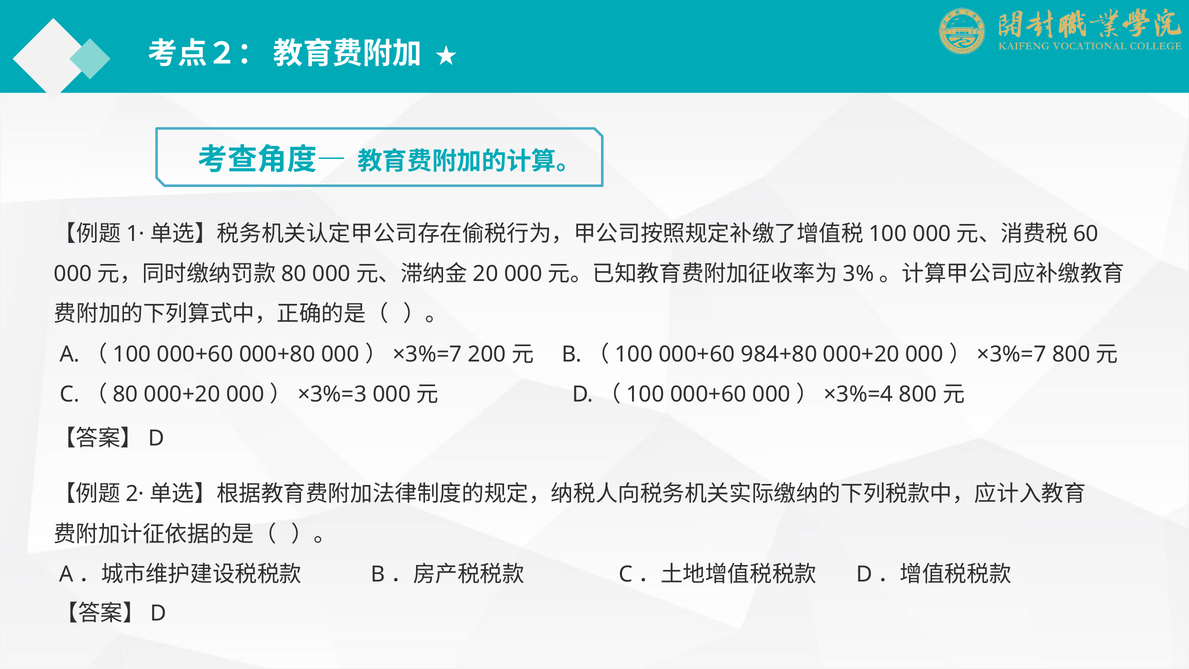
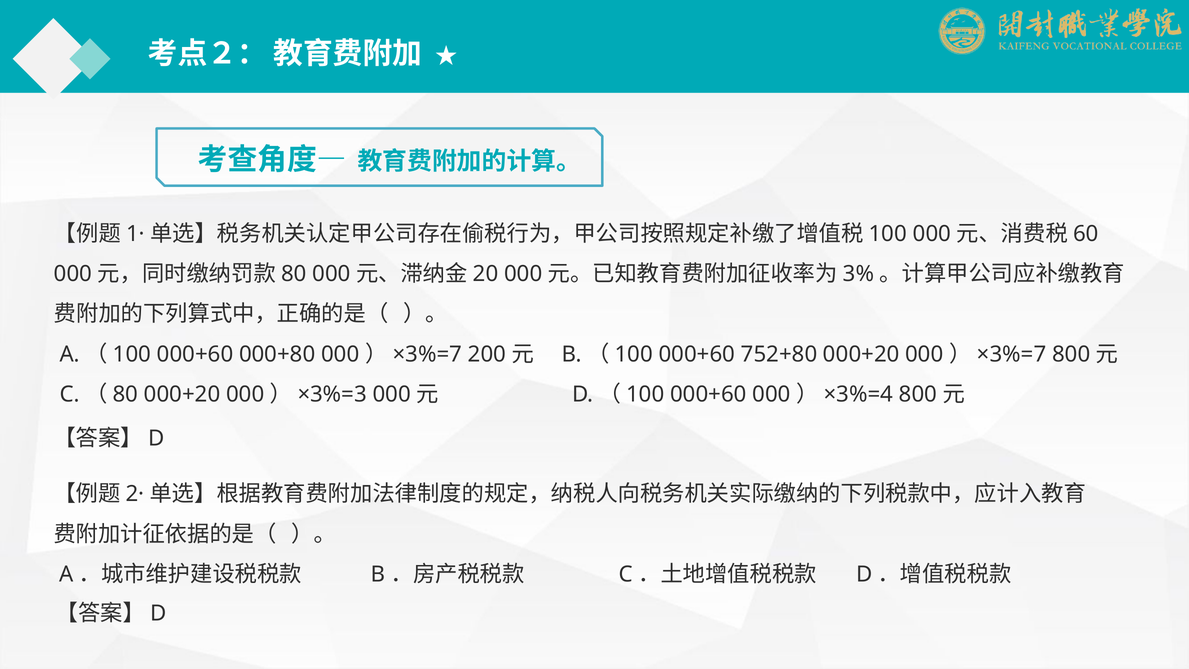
984+80: 984+80 -> 752+80
